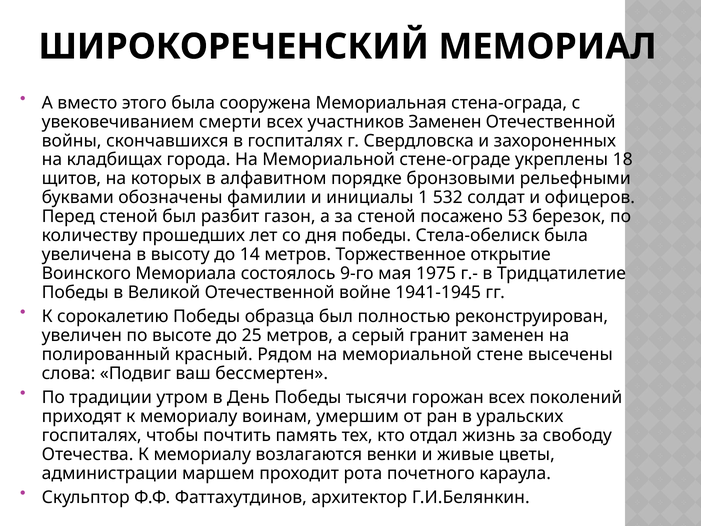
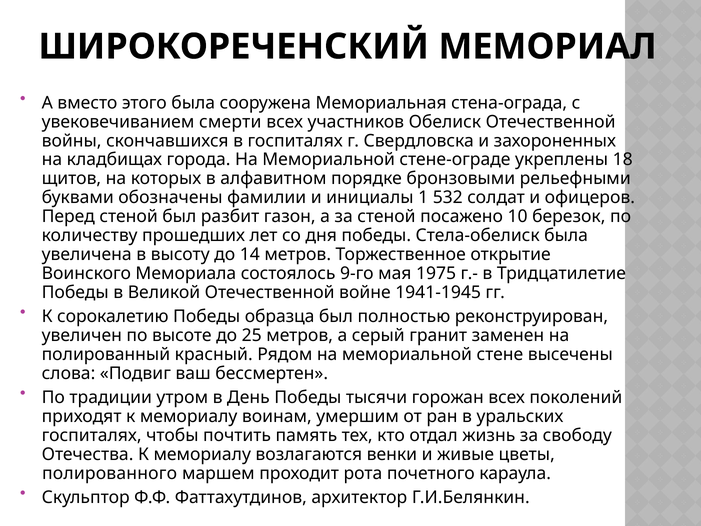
участников Заменен: Заменен -> Обелиск
53: 53 -> 10
администрации: администрации -> полированного
